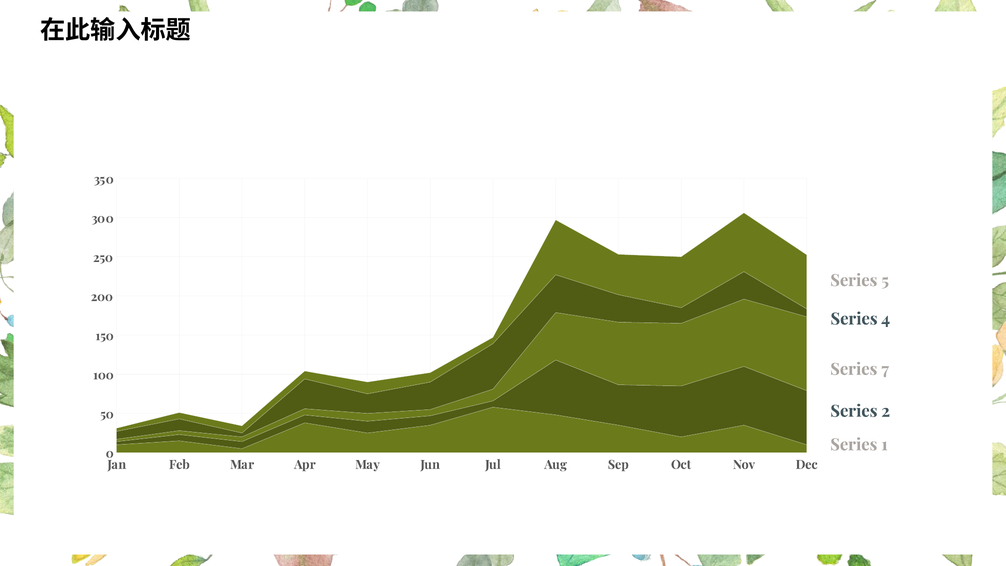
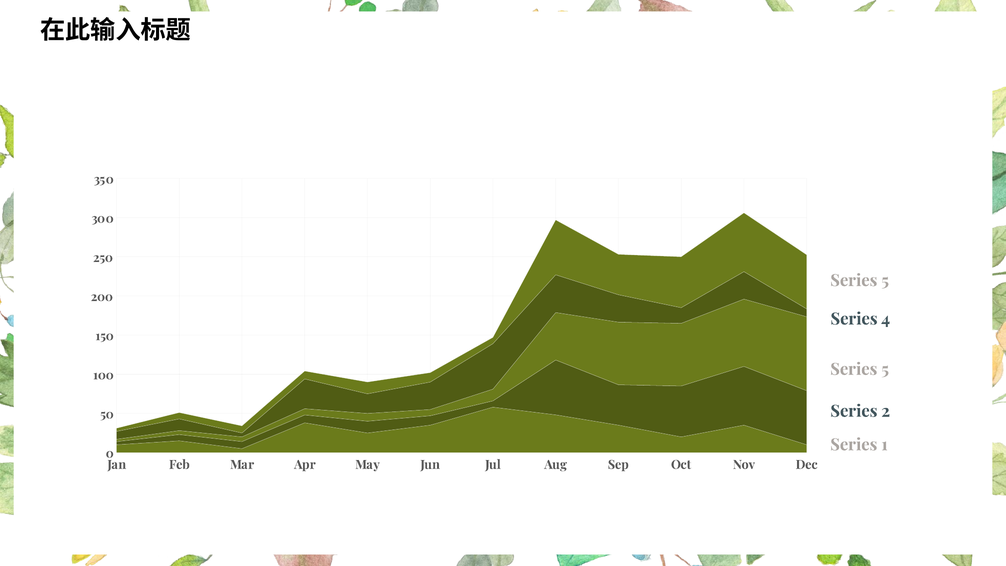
7 at (885, 369): 7 -> 5
